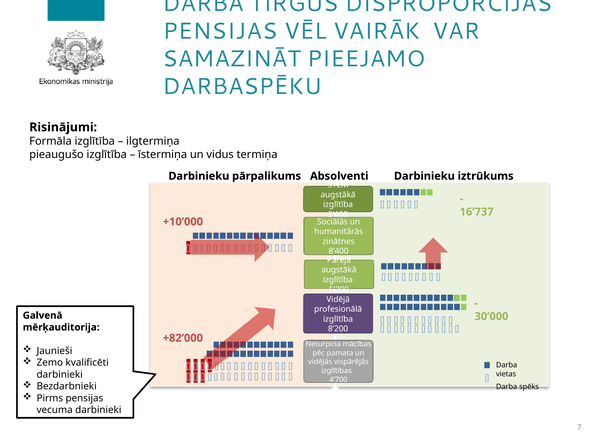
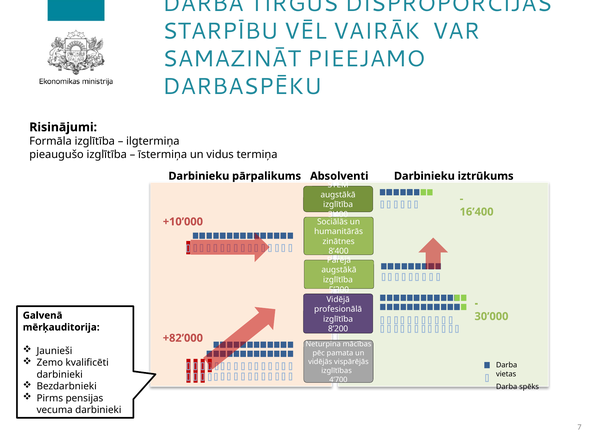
PENSIJAS at (220, 31): PENSIJAS -> STARPĪBU
16’737: 16’737 -> 16’400
